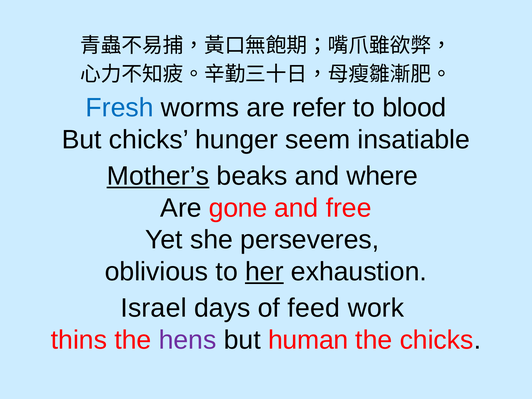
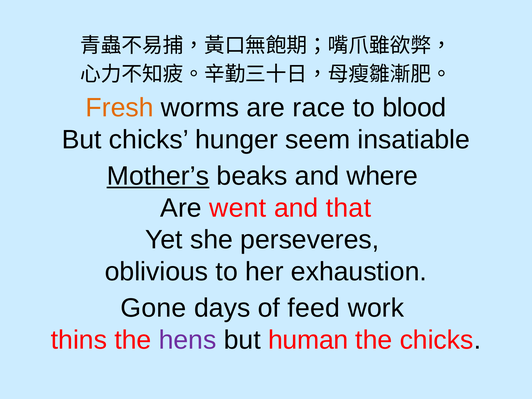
Fresh colour: blue -> orange
refer: refer -> race
gone: gone -> went
free: free -> that
her underline: present -> none
Israel: Israel -> Gone
